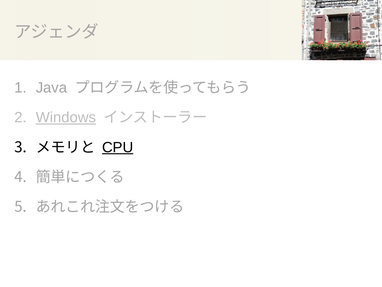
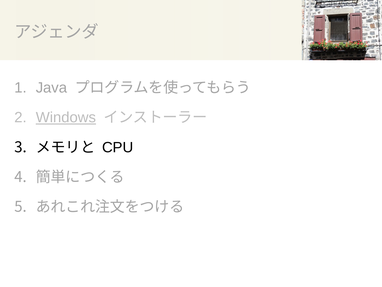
CPU underline: present -> none
